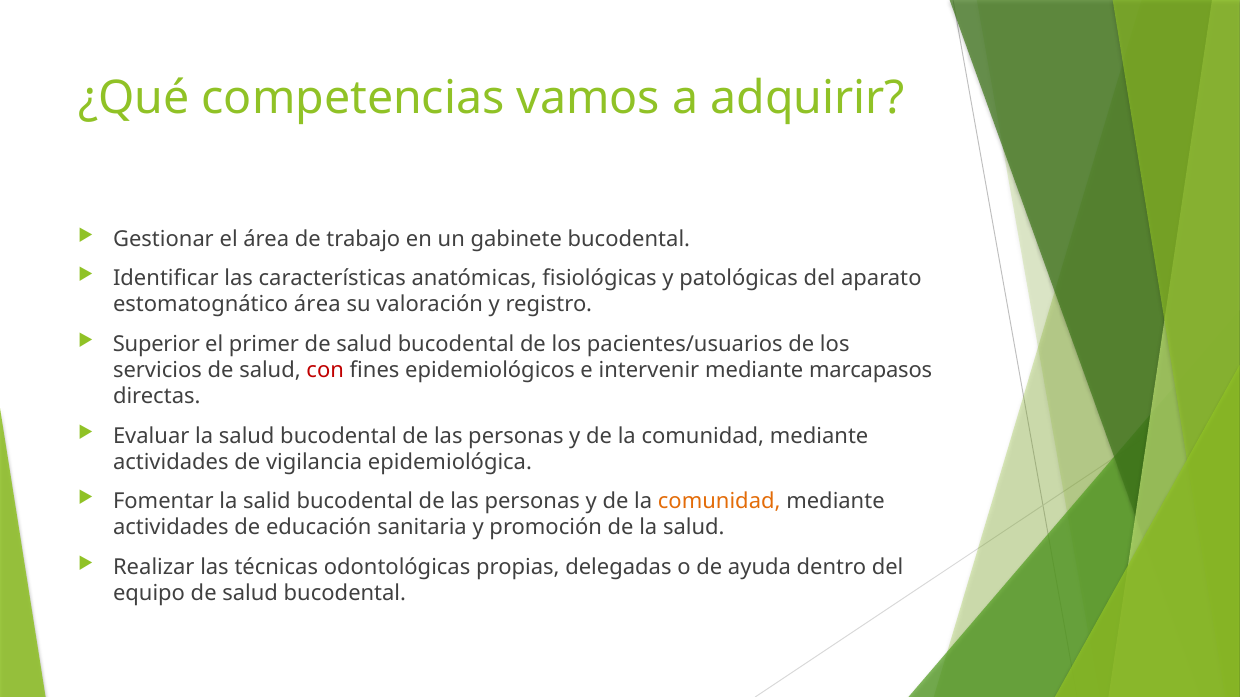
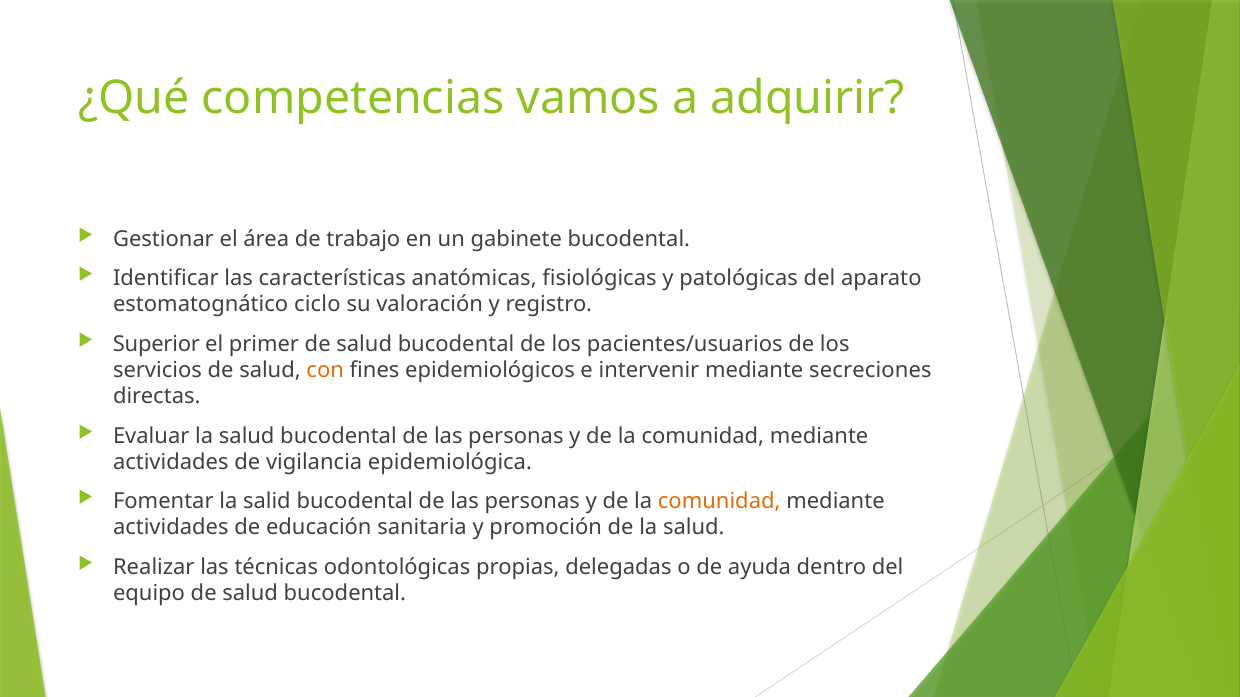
estomatognático área: área -> ciclo
con colour: red -> orange
marcapasos: marcapasos -> secreciones
